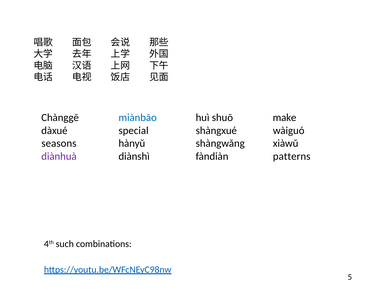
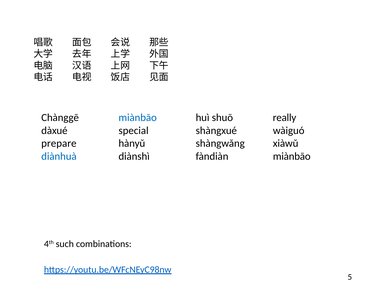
make: make -> really
seasons: seasons -> prepare
diànhuà colour: purple -> blue
fàndiàn patterns: patterns -> miànbāo
